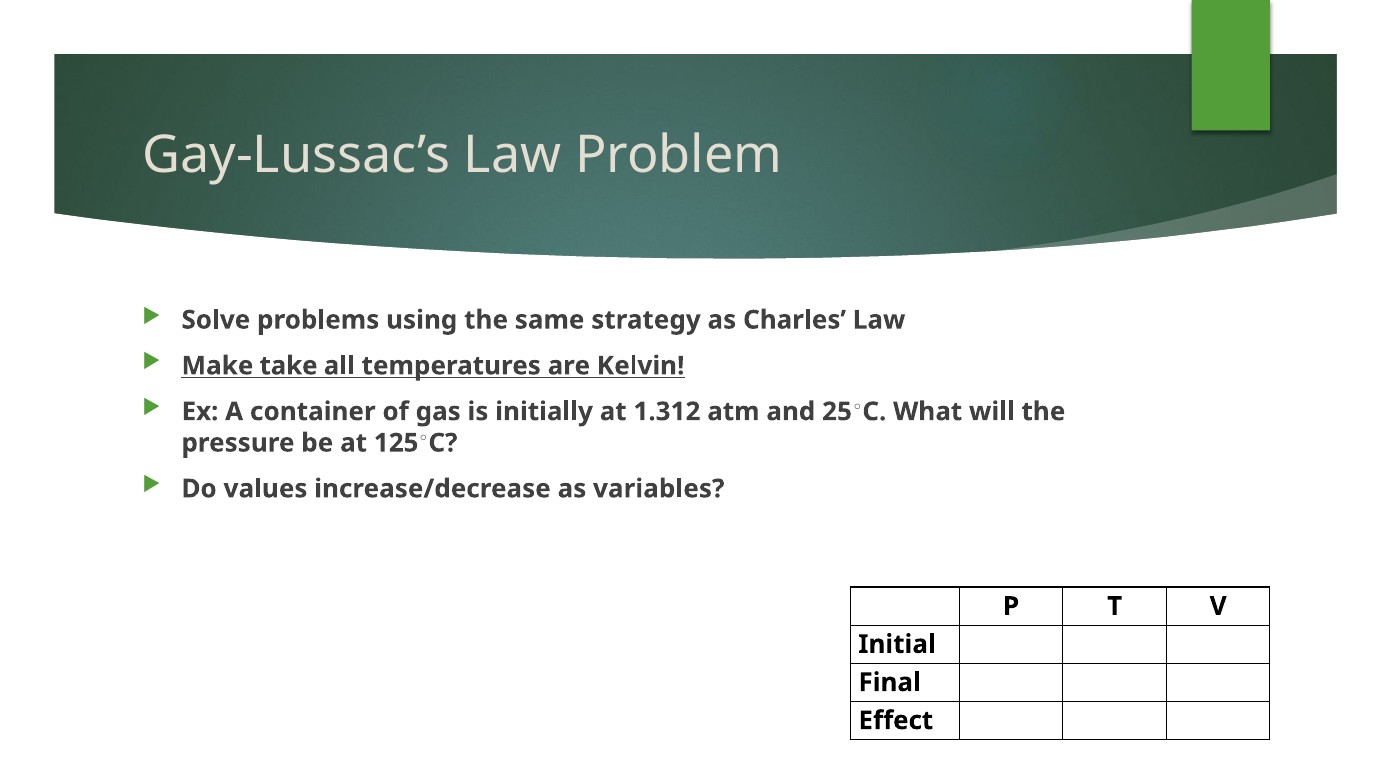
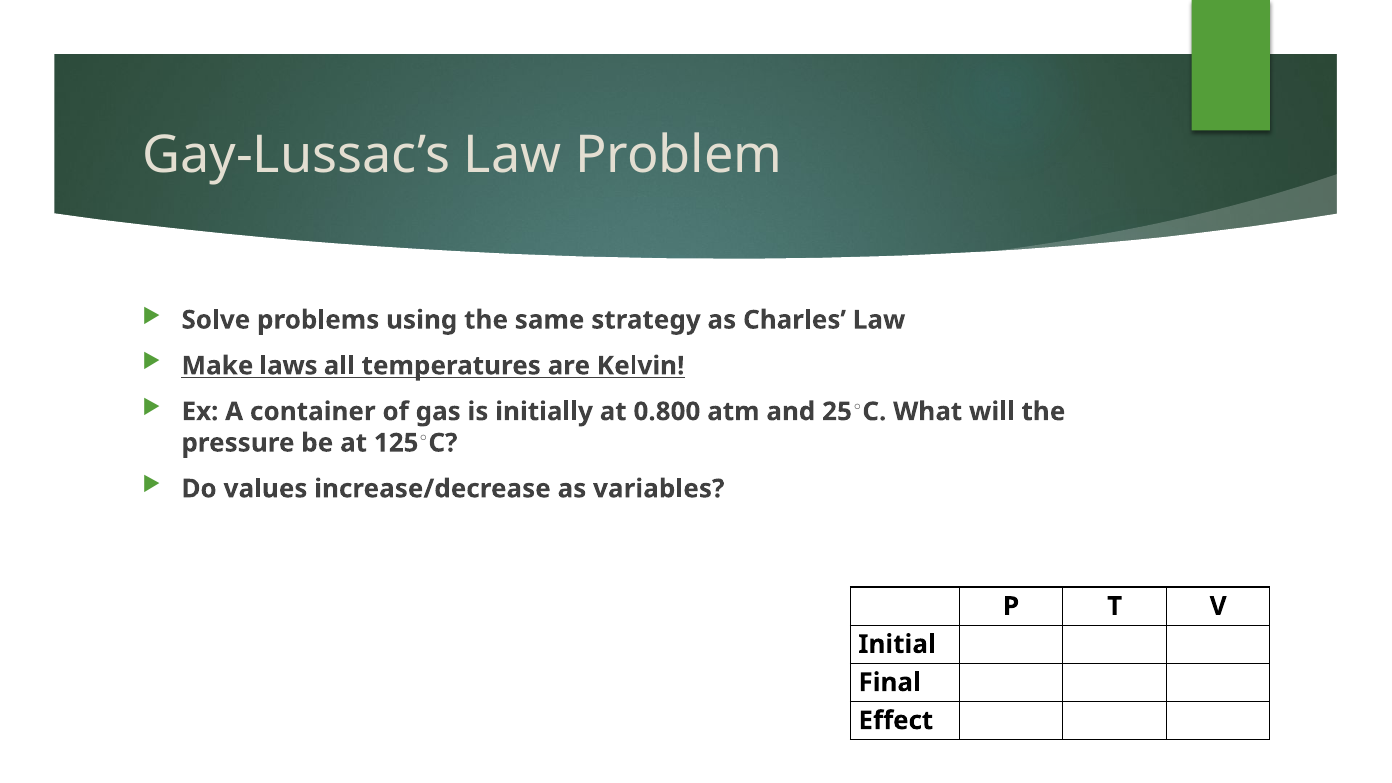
take: take -> laws
1.312: 1.312 -> 0.800
